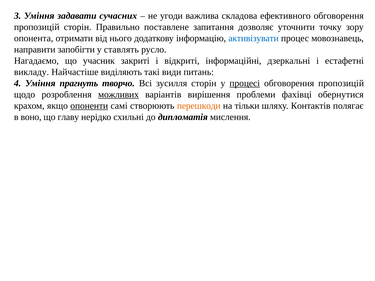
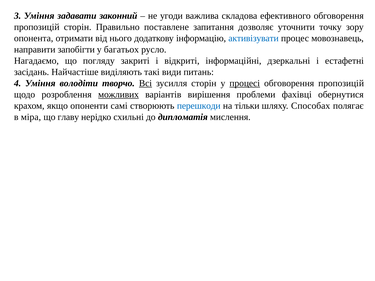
сучасних: сучасних -> законний
ставлять: ставлять -> багатьох
учасник: учасник -> погляду
викладу: викладу -> засідань
прагнуть: прагнуть -> володіти
Всі underline: none -> present
опоненти underline: present -> none
перешкоди colour: orange -> blue
Контактів: Контактів -> Способах
воно: воно -> міра
